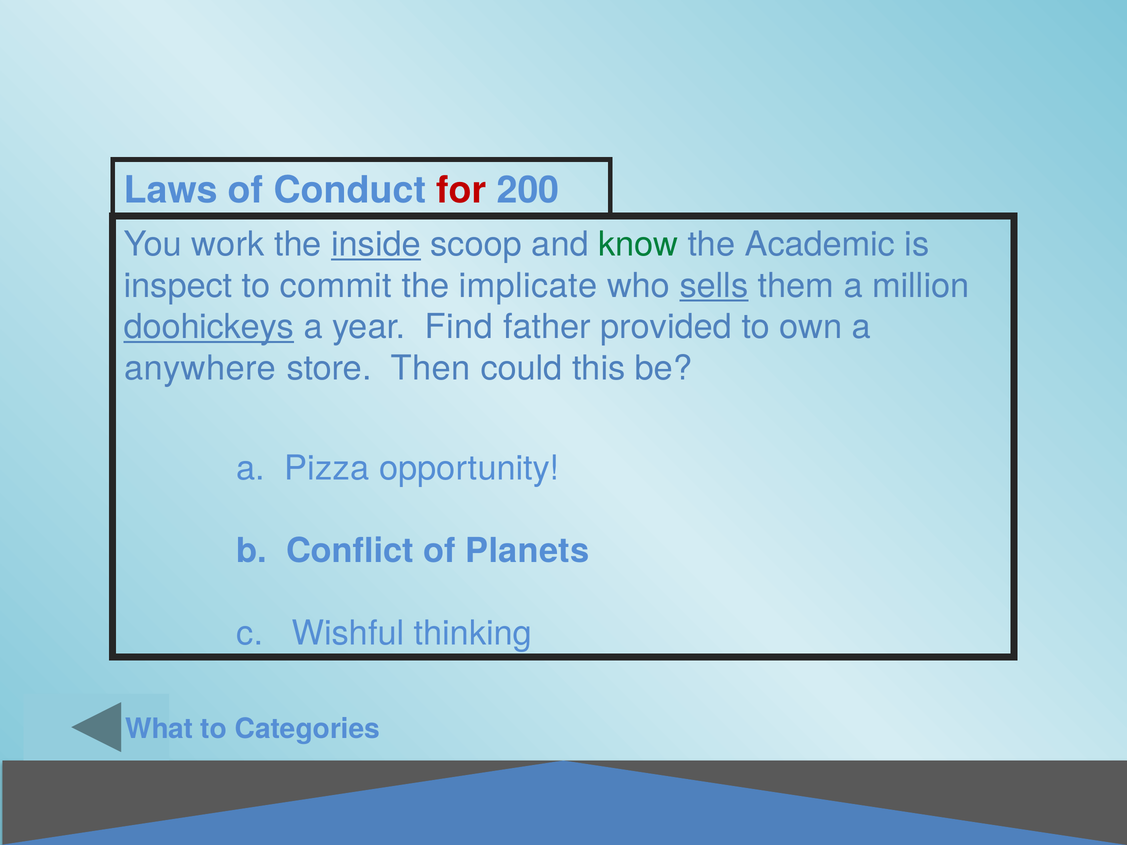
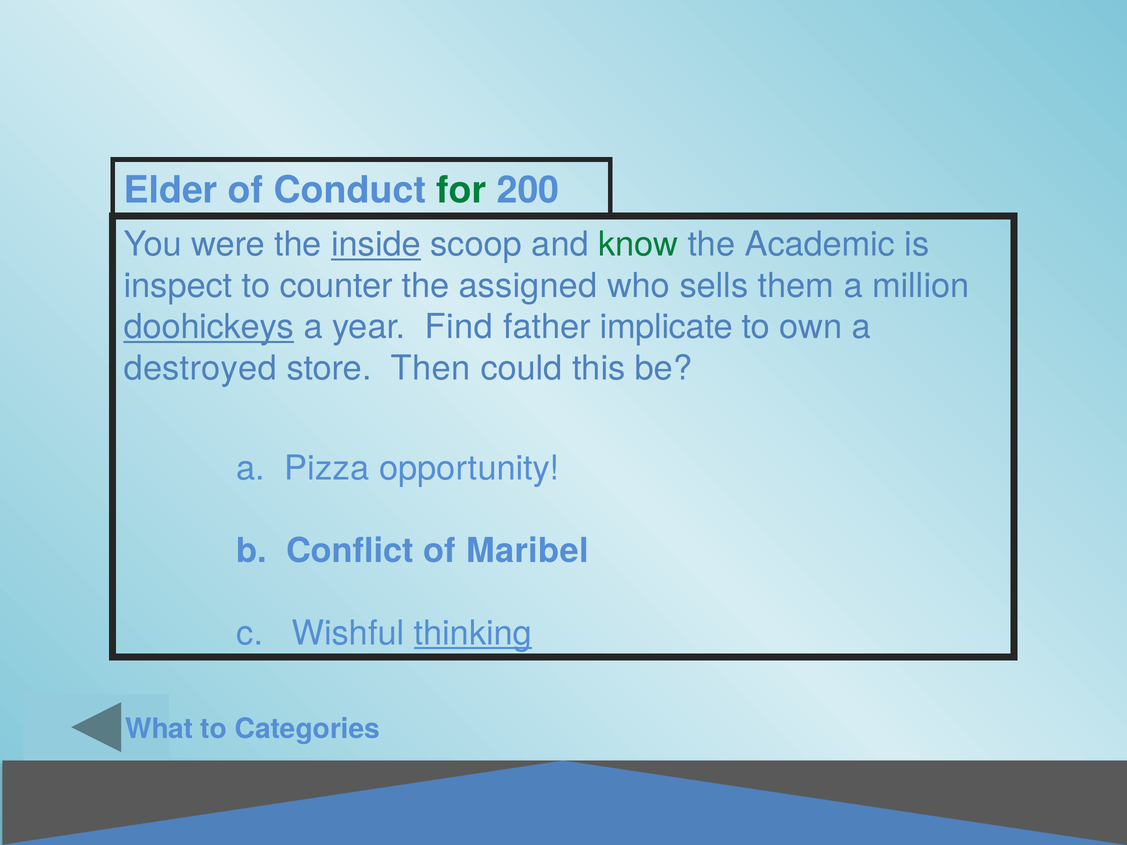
Laws: Laws -> Elder
for colour: red -> green
work: work -> were
commit: commit -> counter
implicate: implicate -> assigned
sells underline: present -> none
provided: provided -> implicate
anywhere: anywhere -> destroyed
Planets: Planets -> Maribel
thinking underline: none -> present
